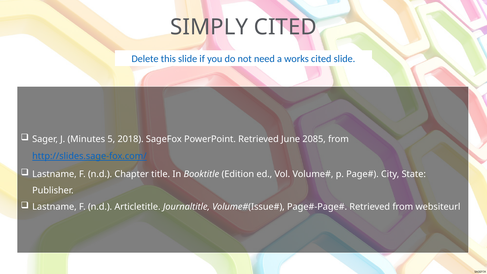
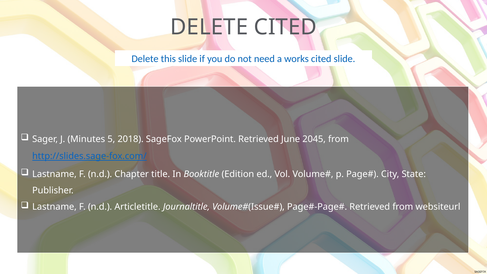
SIMPLY at (209, 27): SIMPLY -> DELETE
2085: 2085 -> 2045
